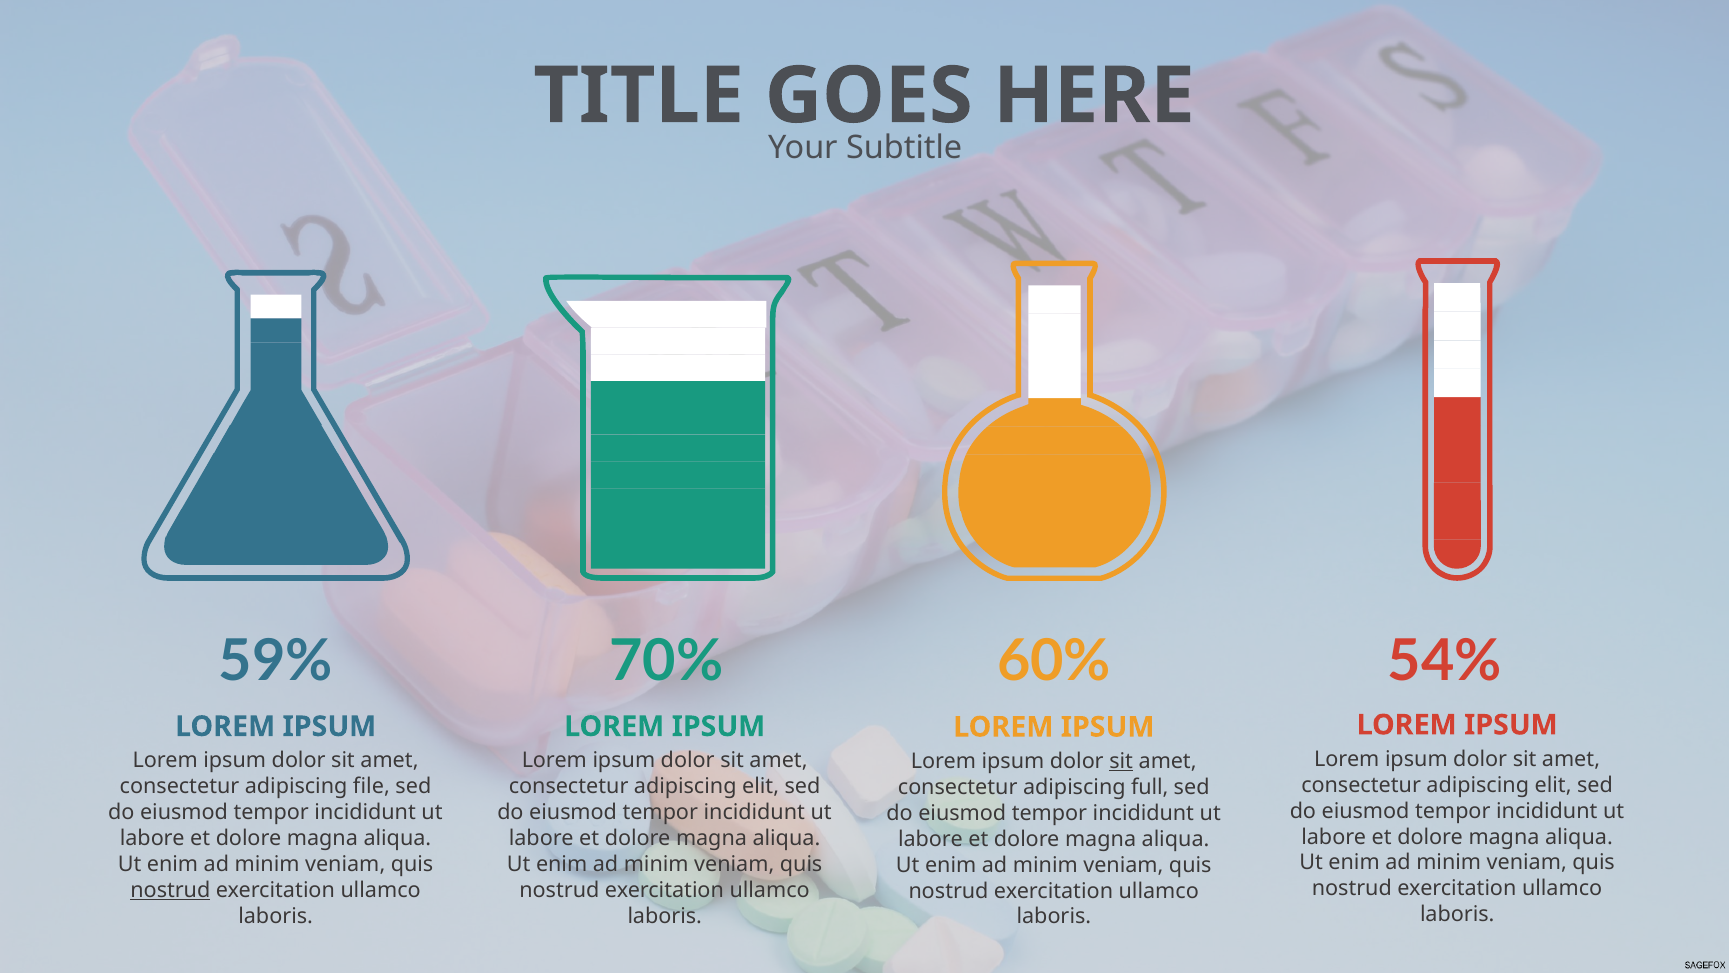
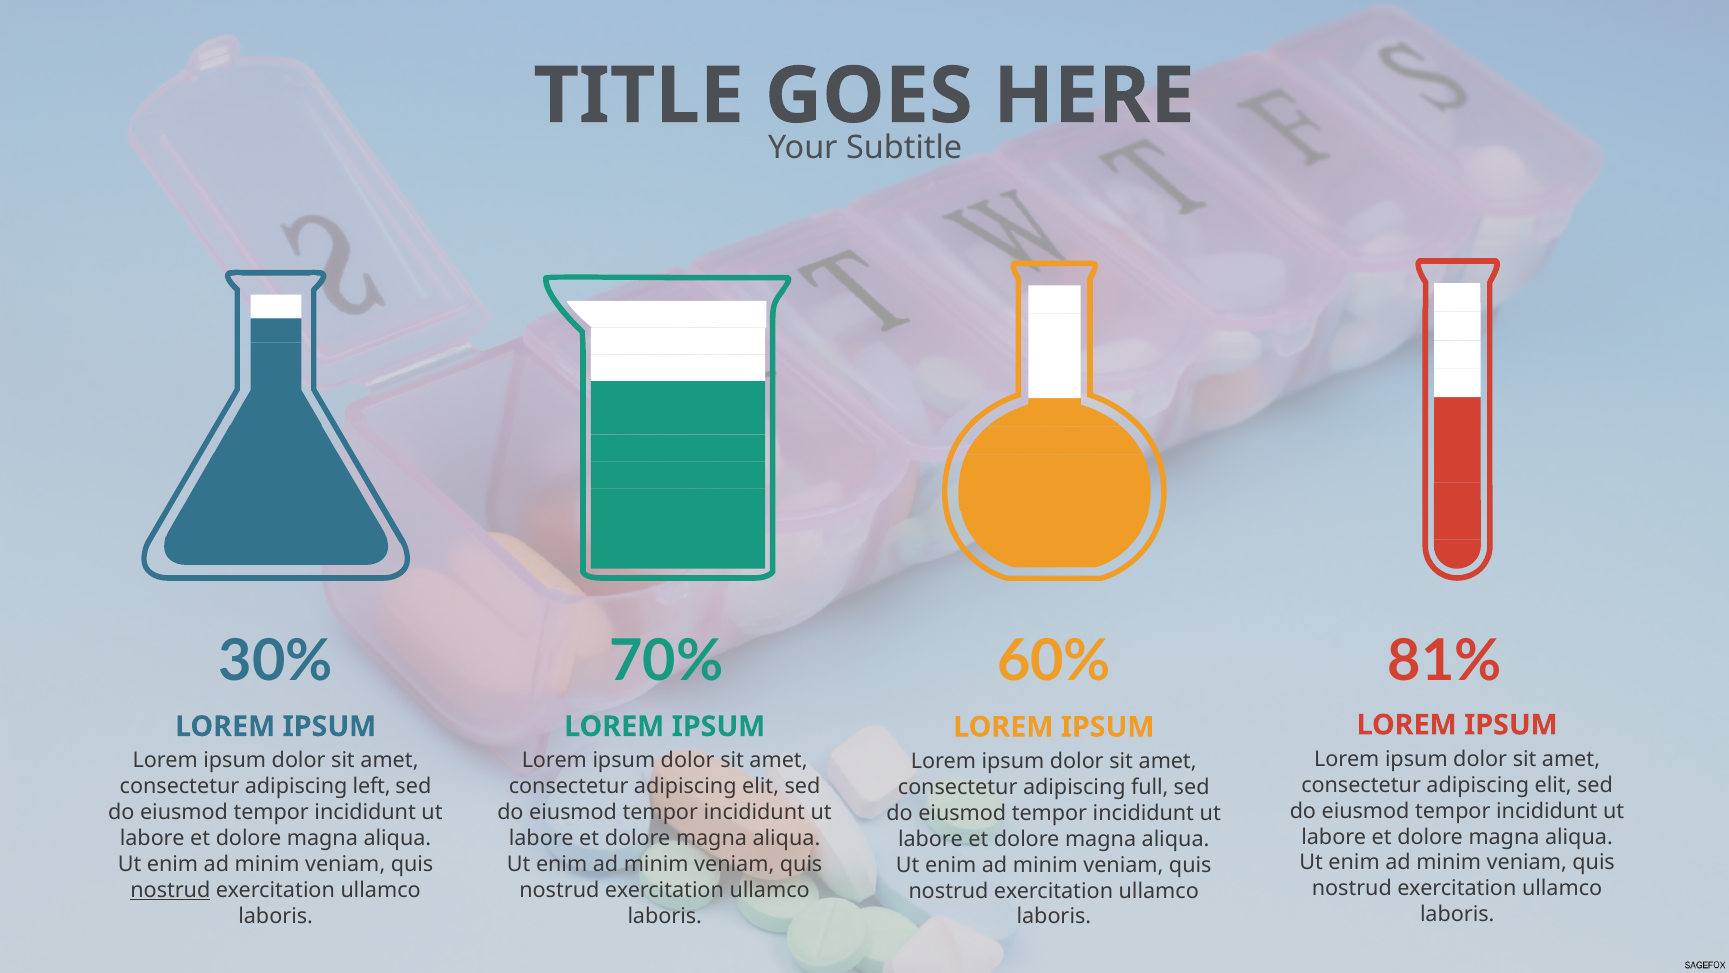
59%: 59% -> 30%
54%: 54% -> 81%
sit at (1121, 761) underline: present -> none
file: file -> left
